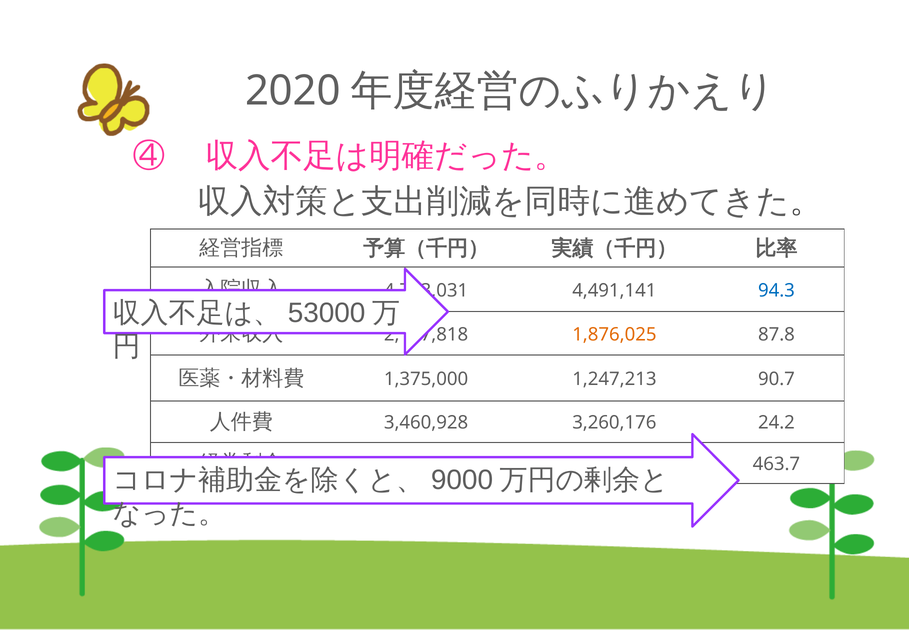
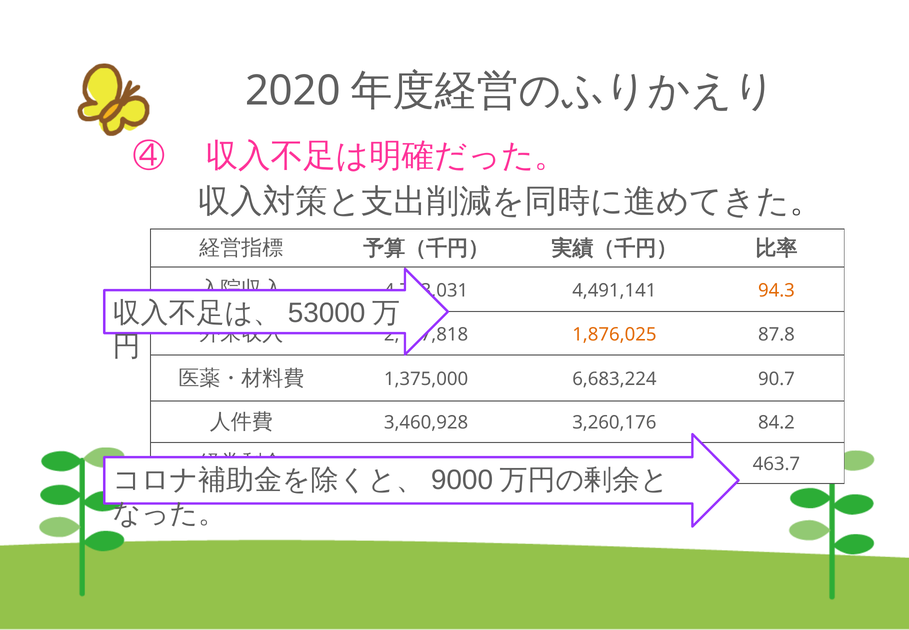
94.3 colour: blue -> orange
1,247,213: 1,247,213 -> 6,683,224
24.2: 24.2 -> 84.2
